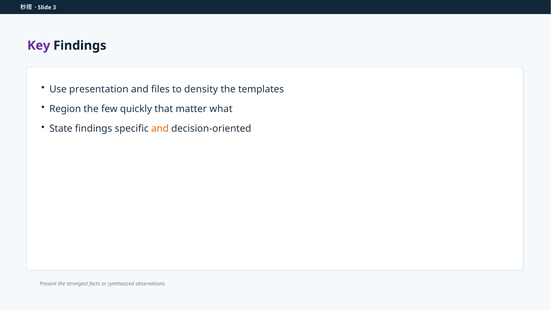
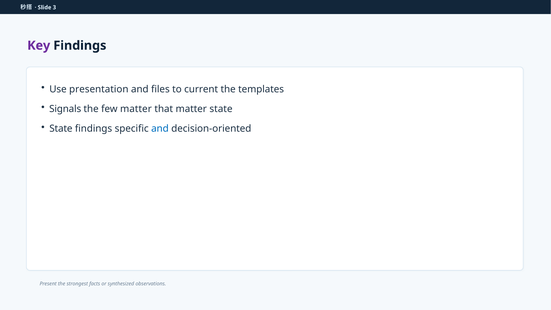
density: density -> current
Region: Region -> Signals
few quickly: quickly -> matter
matter what: what -> state
and at (160, 129) colour: orange -> blue
